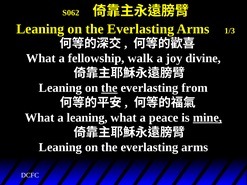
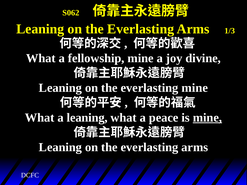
fellowship walk: walk -> mine
the at (109, 88) underline: present -> none
everlasting from: from -> mine
